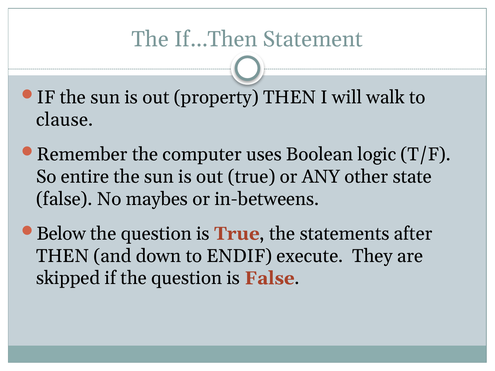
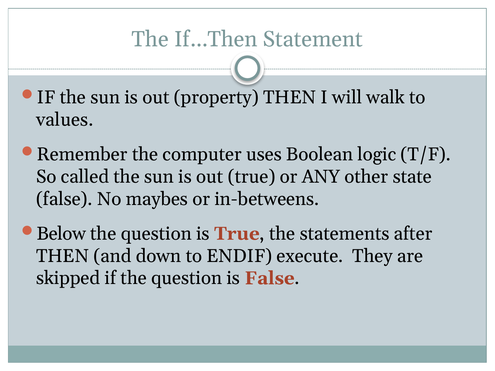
clause: clause -> values
entire: entire -> called
